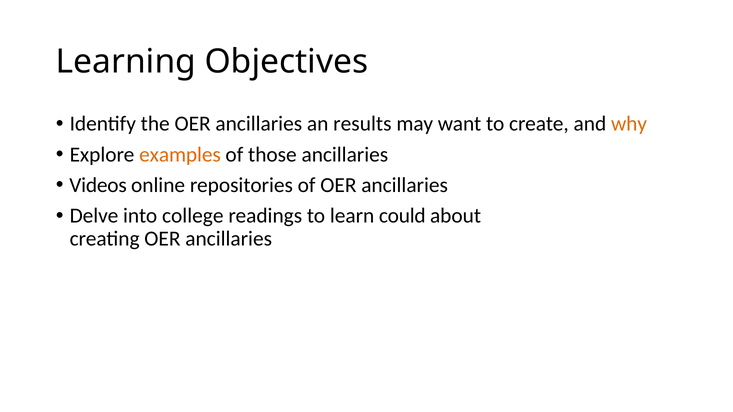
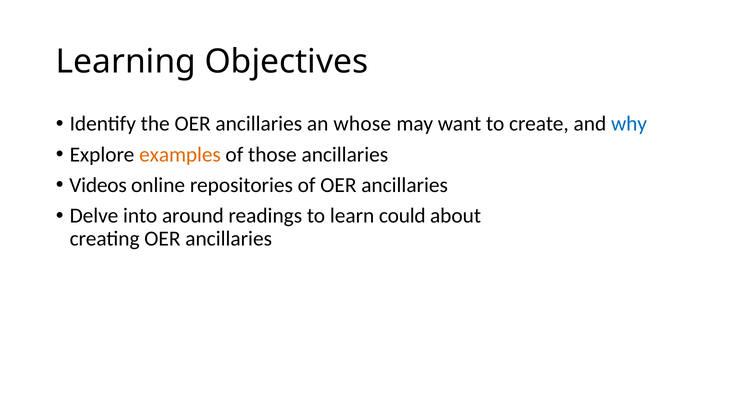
results: results -> whose
why colour: orange -> blue
college: college -> around
